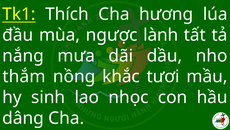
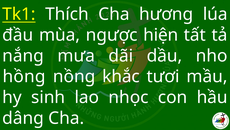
lành: lành -> hiện
thắm: thắm -> hồng
